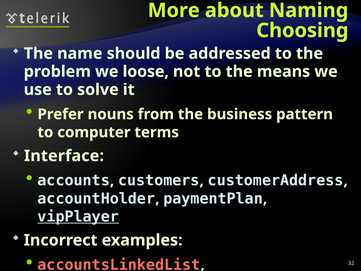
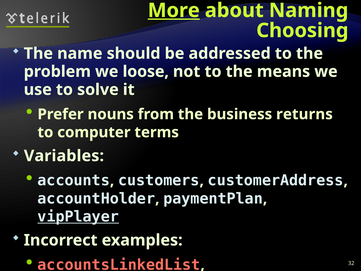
More underline: none -> present
pattern: pattern -> returns
Interface: Interface -> Variables
